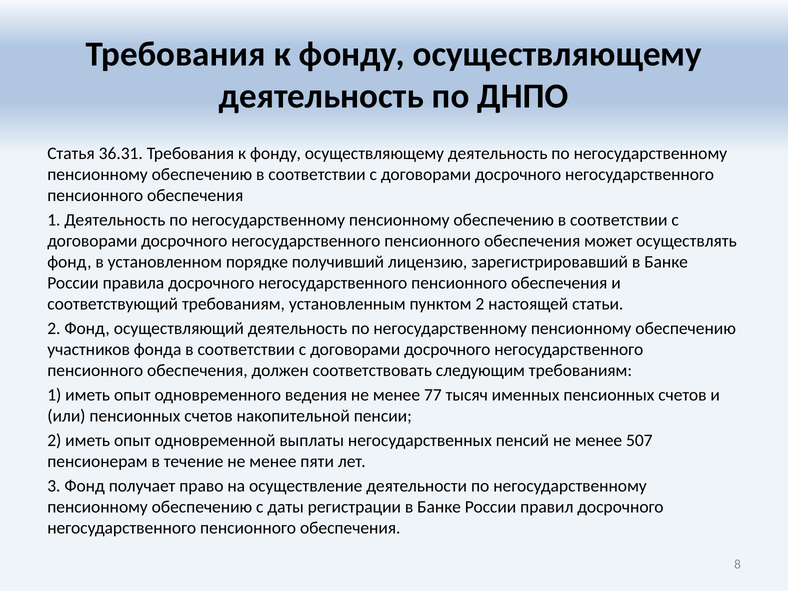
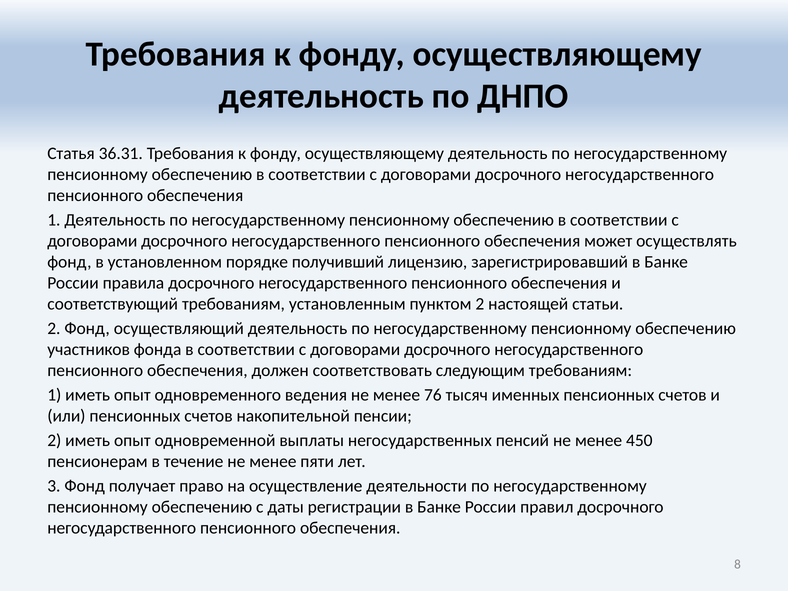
77: 77 -> 76
507: 507 -> 450
